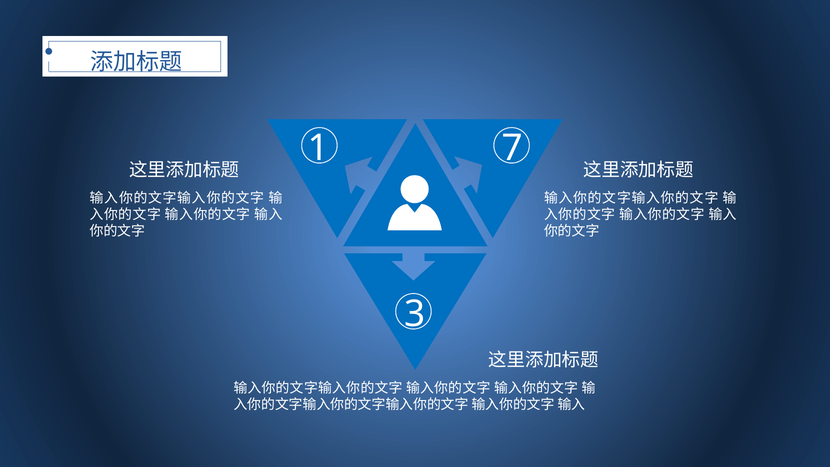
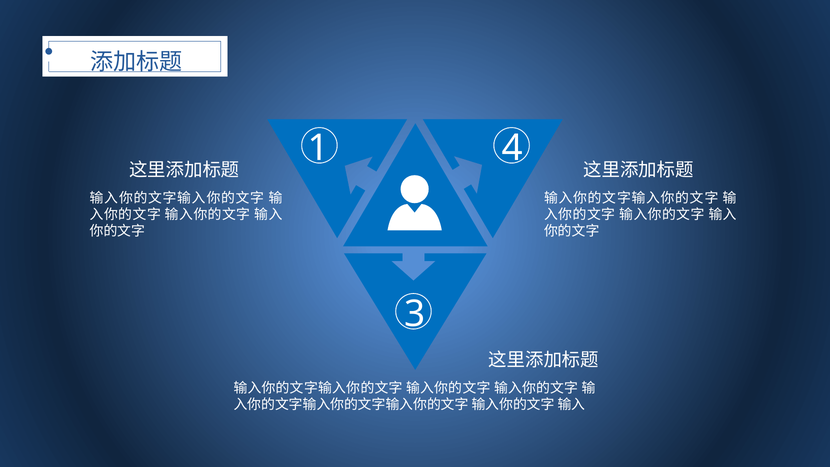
7: 7 -> 4
